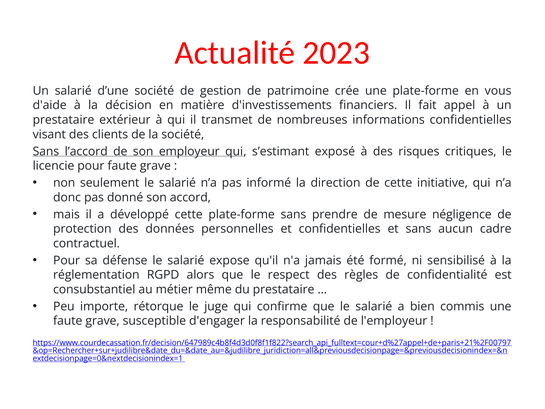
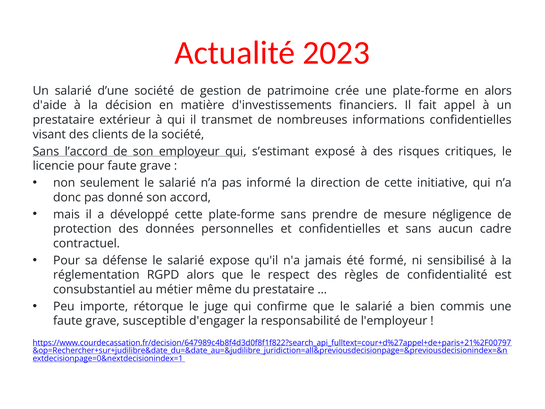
en vous: vous -> alors
